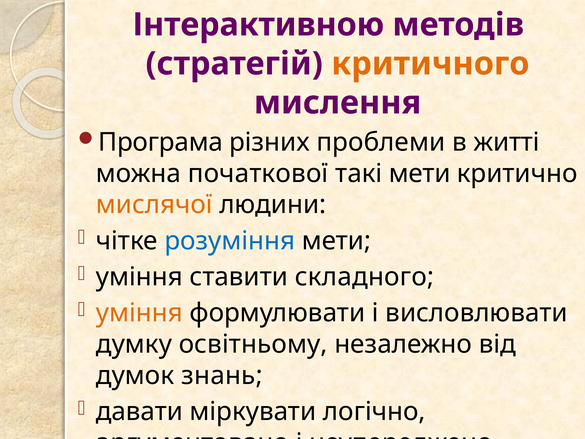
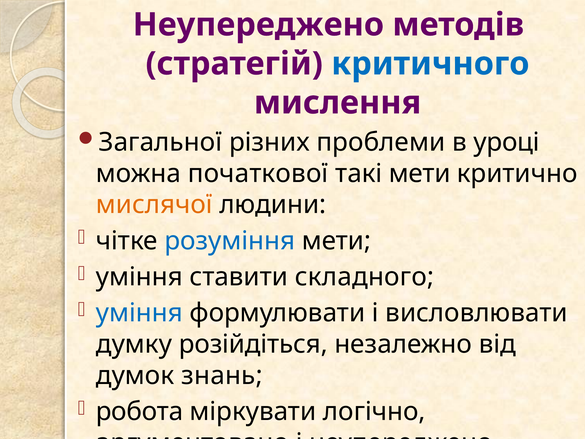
Інтерактивною at (258, 25): Інтерактивною -> Неупереджено
критичного colour: orange -> blue
Програма: Програма -> Загальної
житті: житті -> уроці
уміння at (139, 313) colour: orange -> blue
освітньому: освітньому -> розійдіться
давати: давати -> робота
